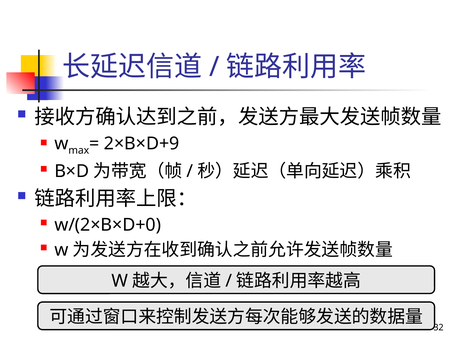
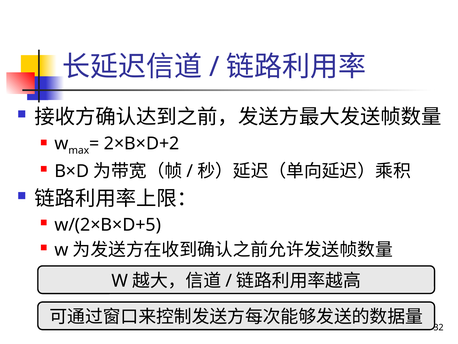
2×B×D+9: 2×B×D+9 -> 2×B×D+2
w/(2×B×D+0: w/(2×B×D+0 -> w/(2×B×D+5
